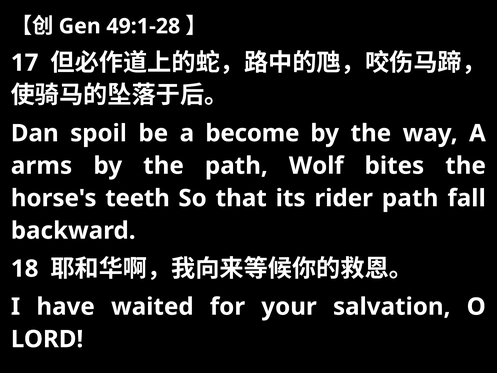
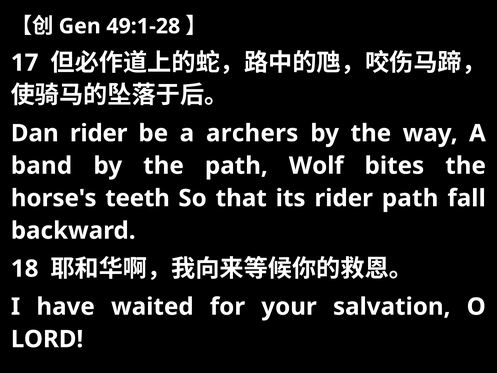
Dan spoil: spoil -> rider
become: become -> archers
arms: arms -> band
